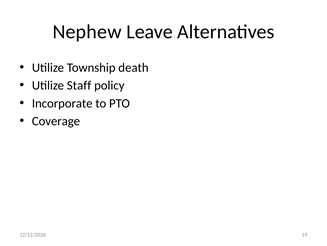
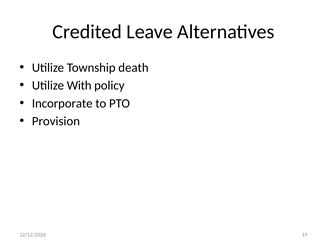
Nephew: Nephew -> Credited
Staff: Staff -> With
Coverage: Coverage -> Provision
